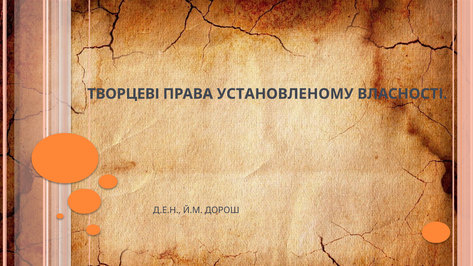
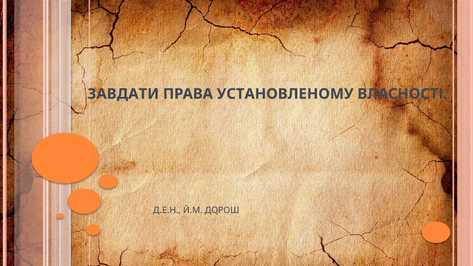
ТВОРЦЕВІ: ТВОРЦЕВІ -> ЗАВДАТИ
